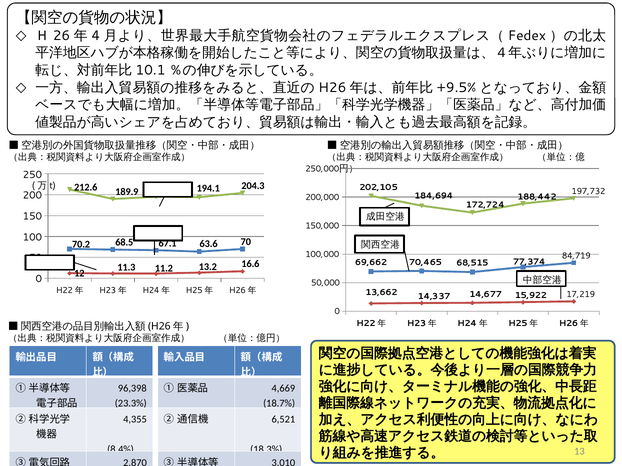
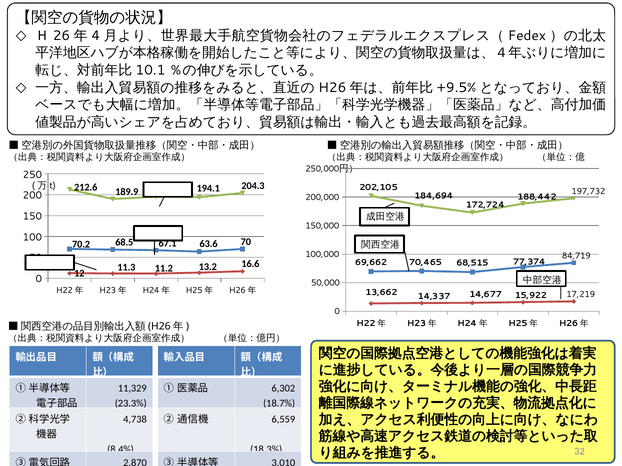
96,398: 96,398 -> 11,329
4,669: 4,669 -> 6,302
4,355: 4,355 -> 4,738
6,521: 6,521 -> 6,559
13: 13 -> 32
